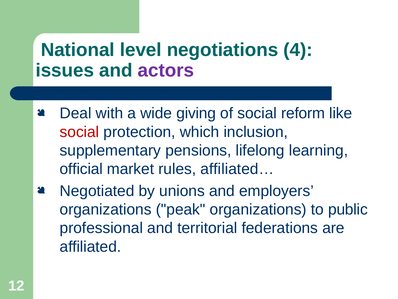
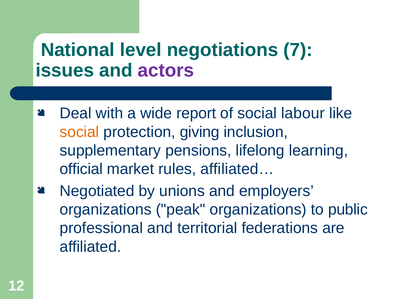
4: 4 -> 7
giving: giving -> report
reform: reform -> labour
social at (79, 132) colour: red -> orange
which: which -> giving
